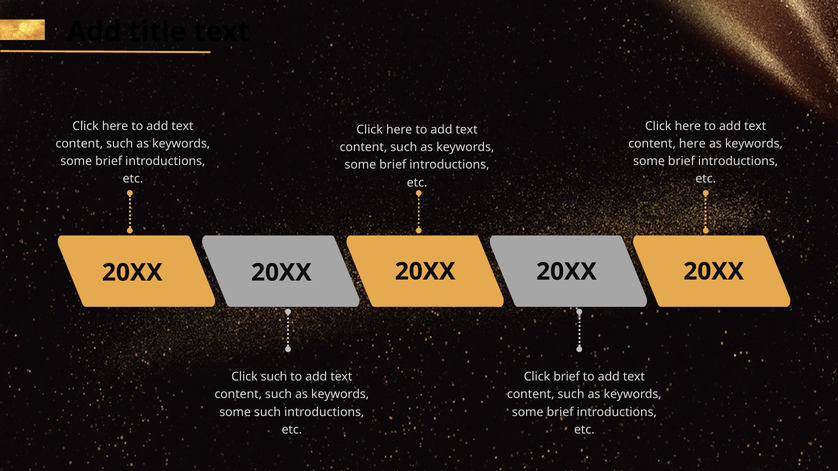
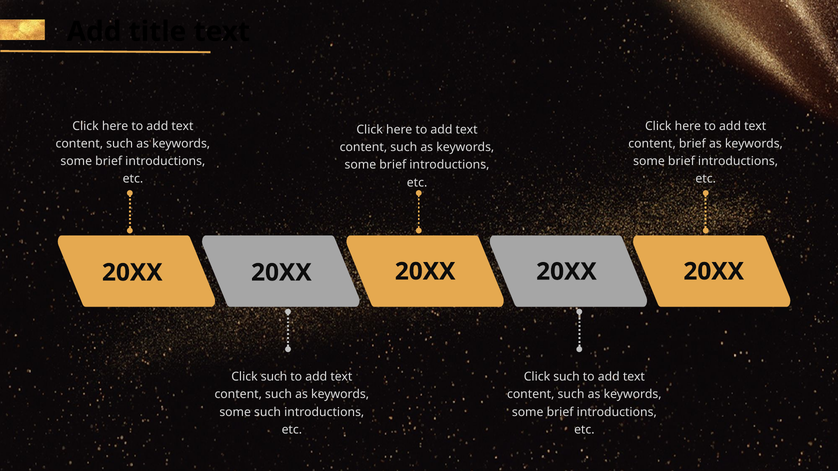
content here: here -> brief
brief at (567, 377): brief -> such
